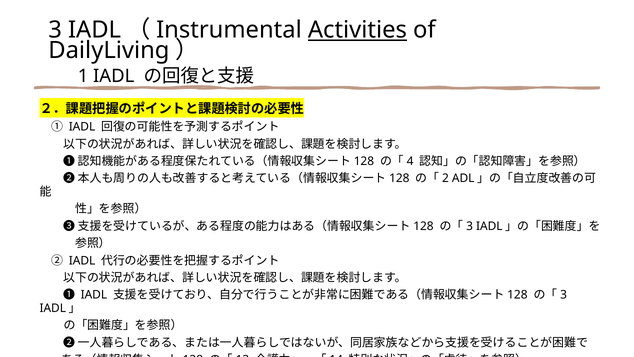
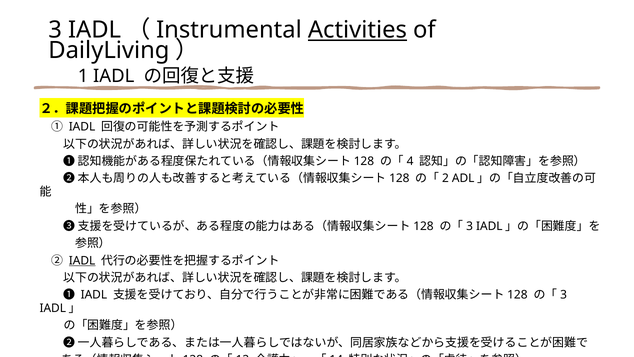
IADL at (82, 260) underline: none -> present
